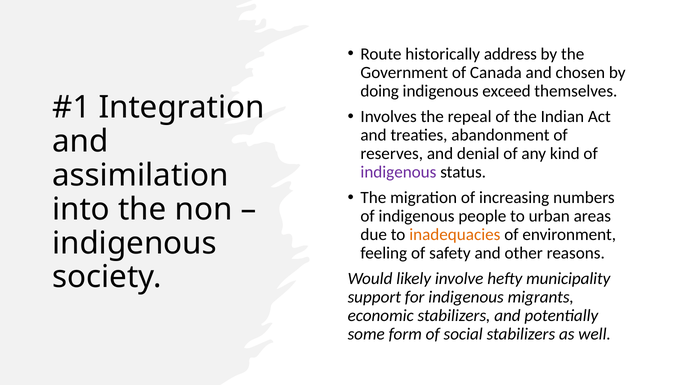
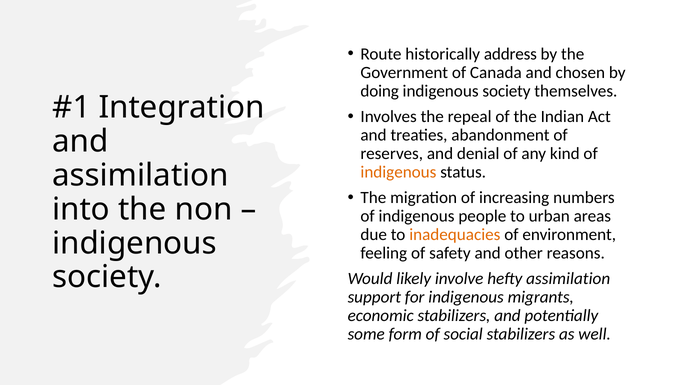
exceed at (507, 91): exceed -> society
indigenous at (398, 172) colour: purple -> orange
hefty municipality: municipality -> assimilation
